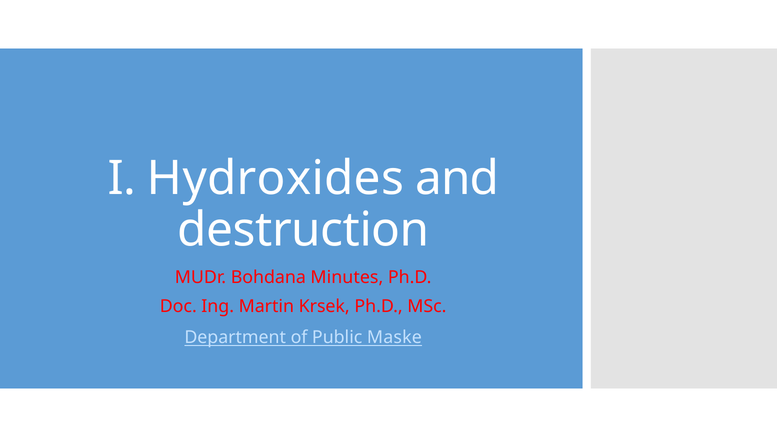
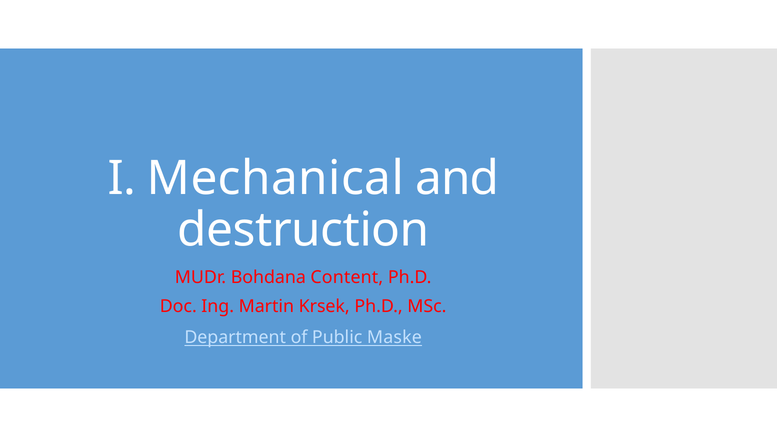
Hydroxides: Hydroxides -> Mechanical
Minutes: Minutes -> Content
